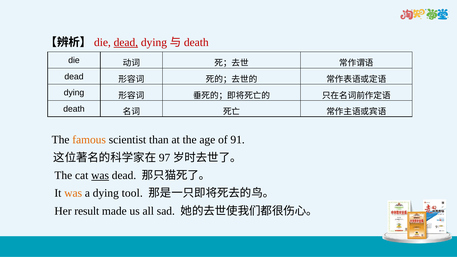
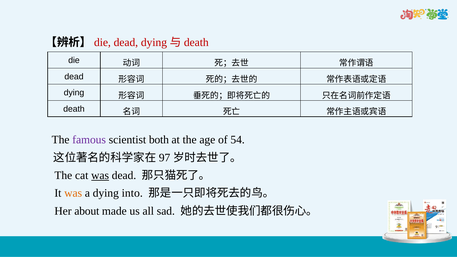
dead at (126, 42) underline: present -> none
famous colour: orange -> purple
than: than -> both
91: 91 -> 54
tool: tool -> into
result: result -> about
